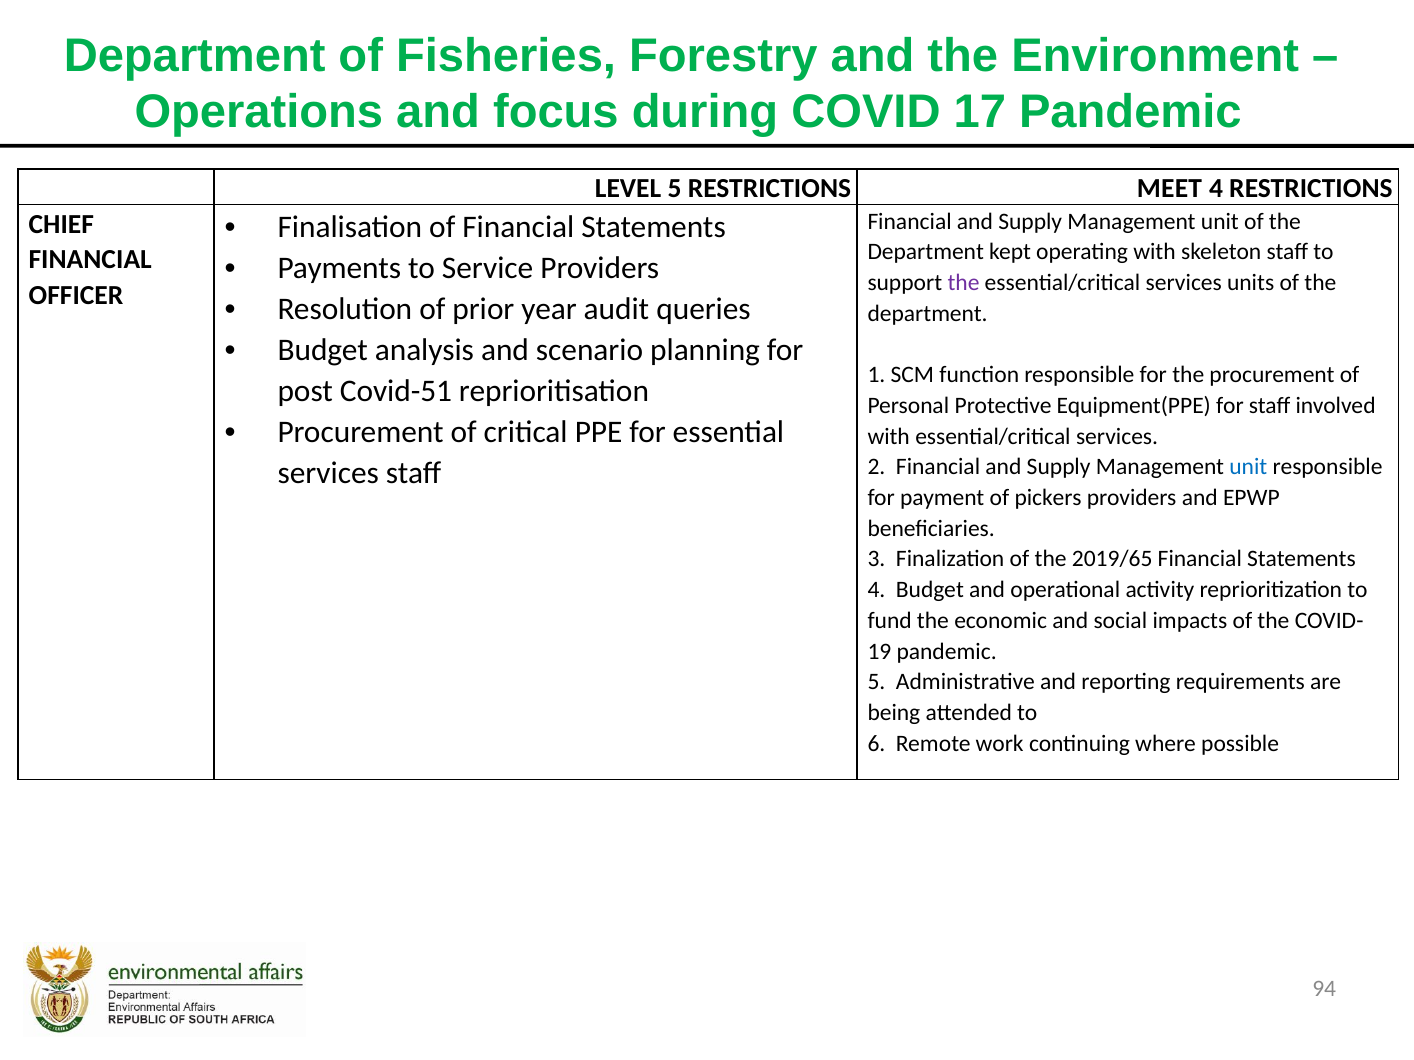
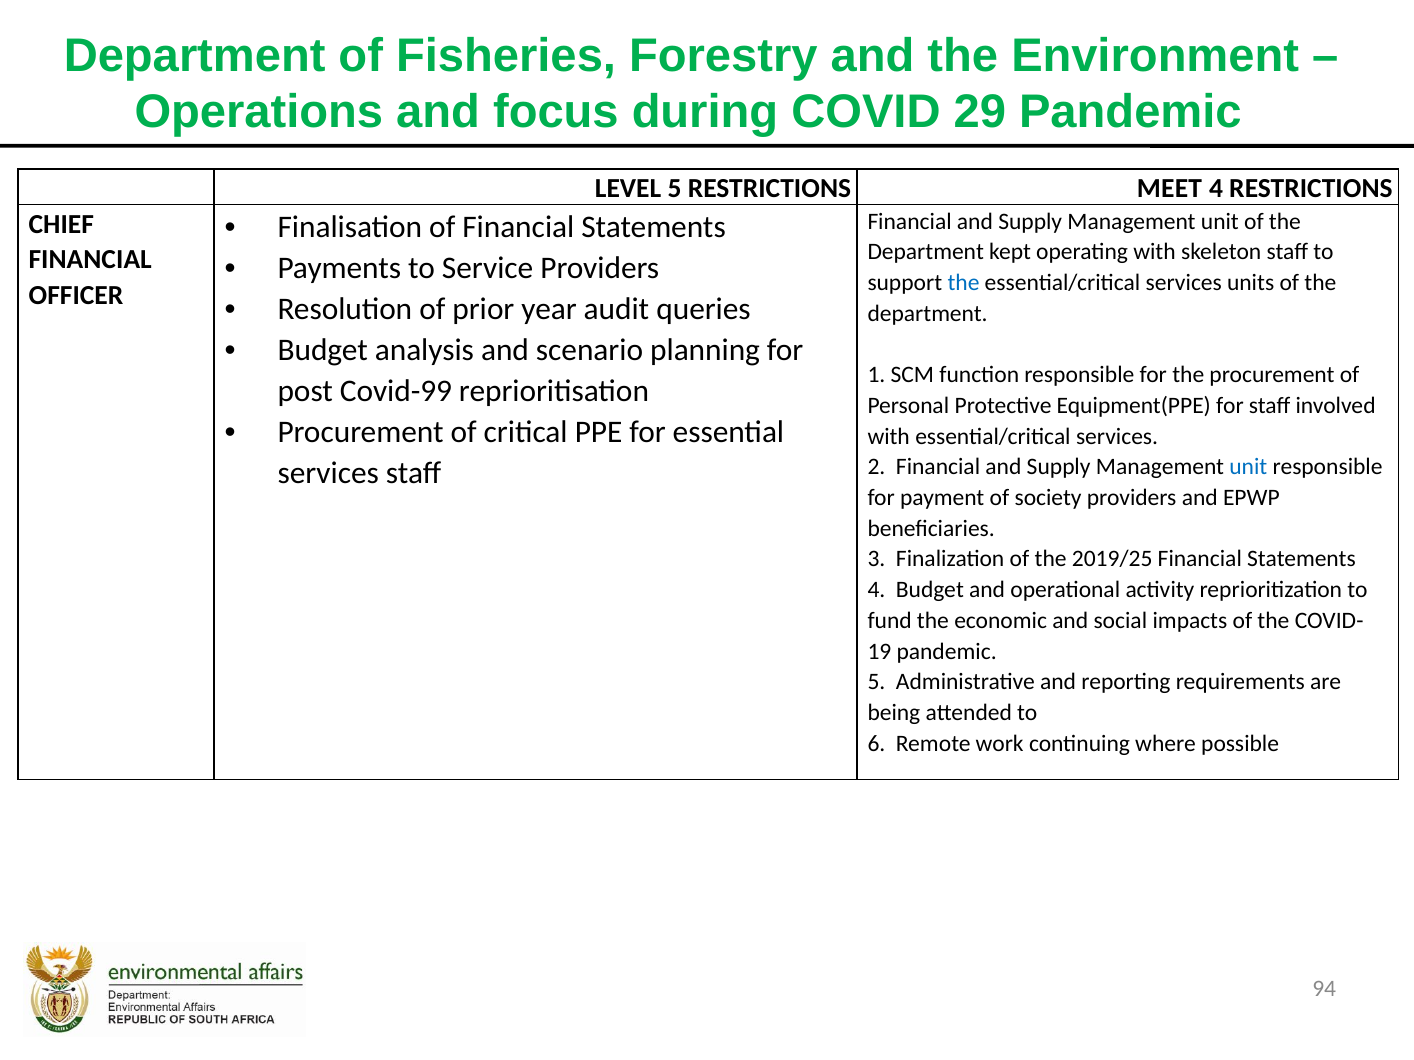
17: 17 -> 29
the at (963, 283) colour: purple -> blue
Covid-51: Covid-51 -> Covid-99
pickers: pickers -> society
2019/65: 2019/65 -> 2019/25
